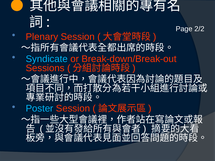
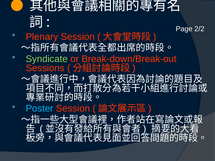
Syndicate colour: light blue -> light green
